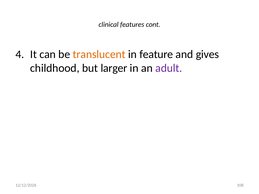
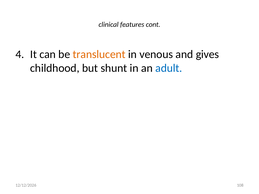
feature: feature -> venous
larger: larger -> shunt
adult colour: purple -> blue
